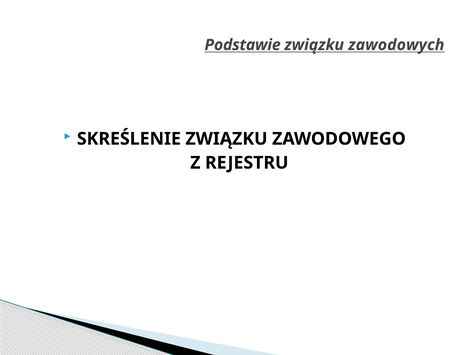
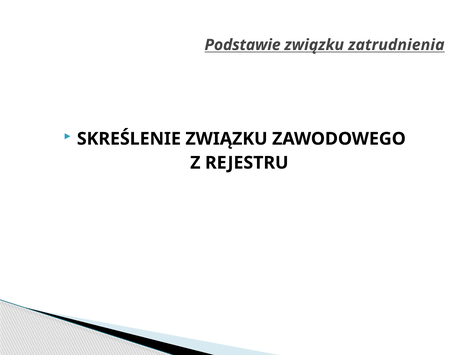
zawodowych: zawodowych -> zatrudnienia
